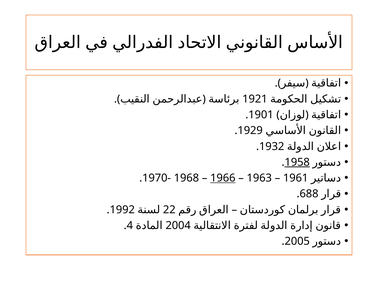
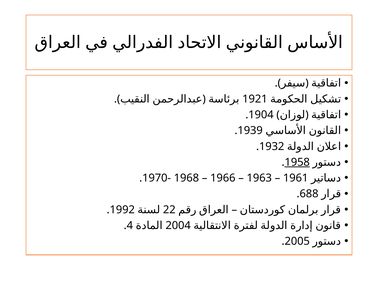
1901: 1901 -> 1904
1929: 1929 -> 1939
1966 underline: present -> none
